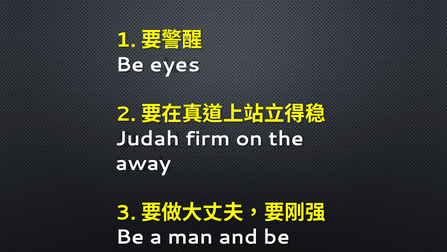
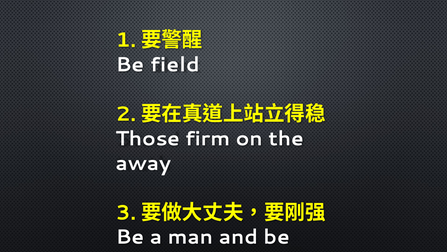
eyes: eyes -> field
Judah: Judah -> Those
